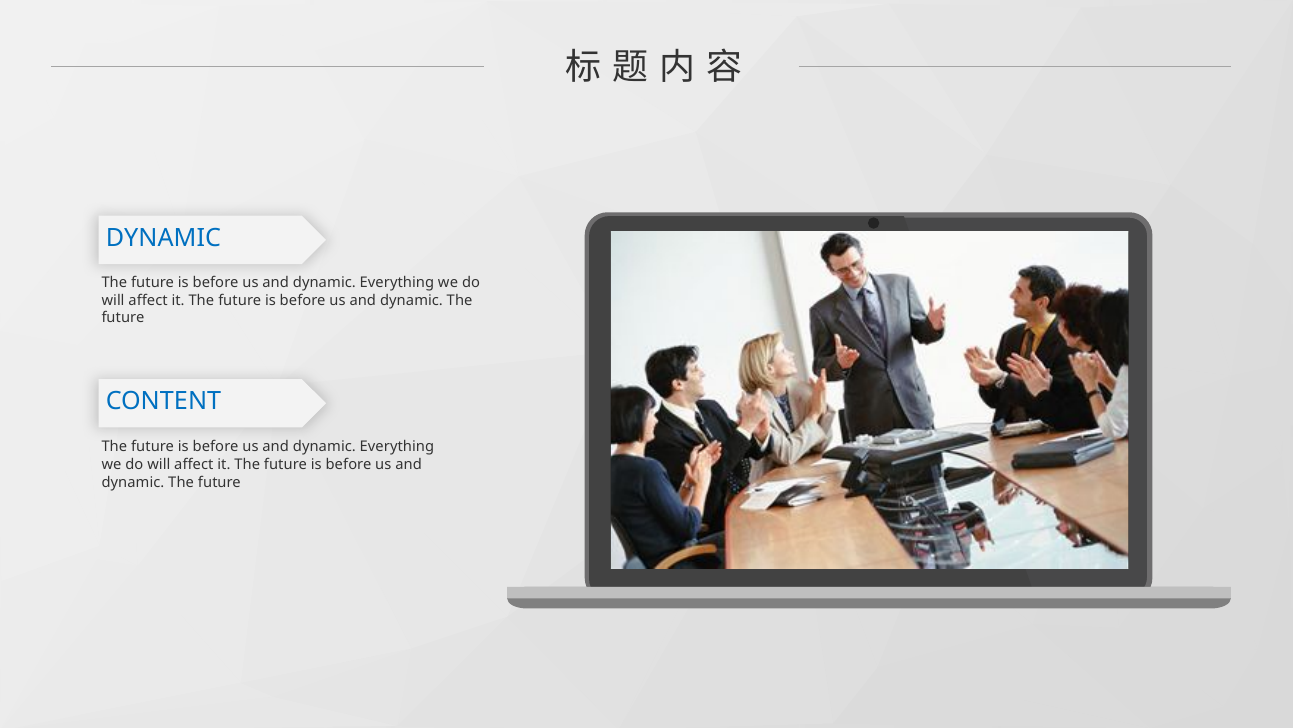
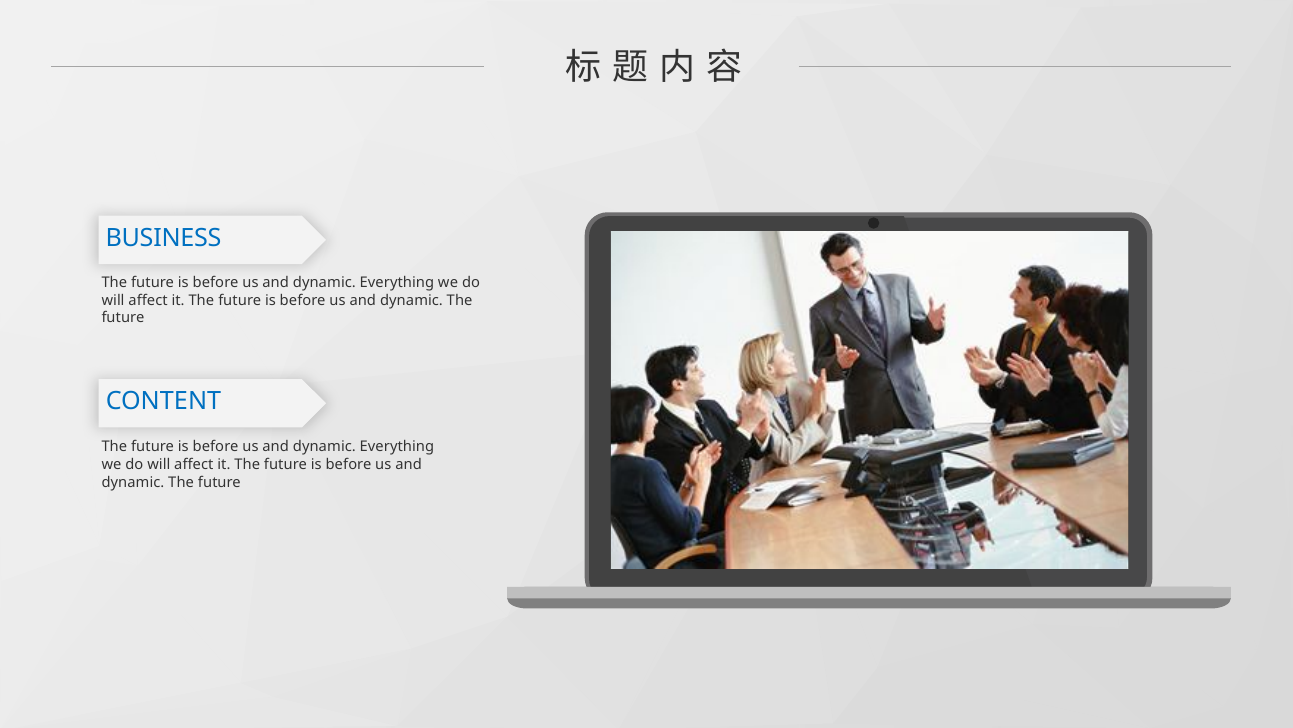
DYNAMIC at (163, 238): DYNAMIC -> BUSINESS
